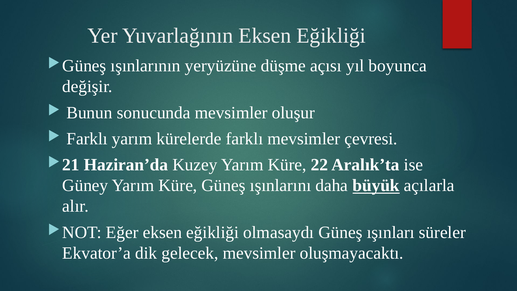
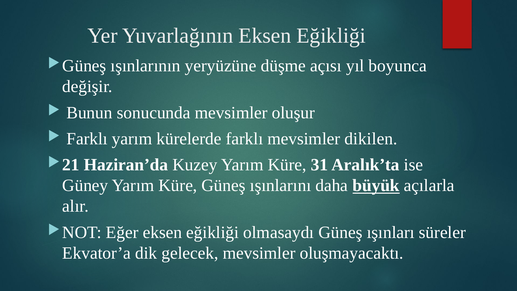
çevresi: çevresi -> dikilen
22: 22 -> 31
